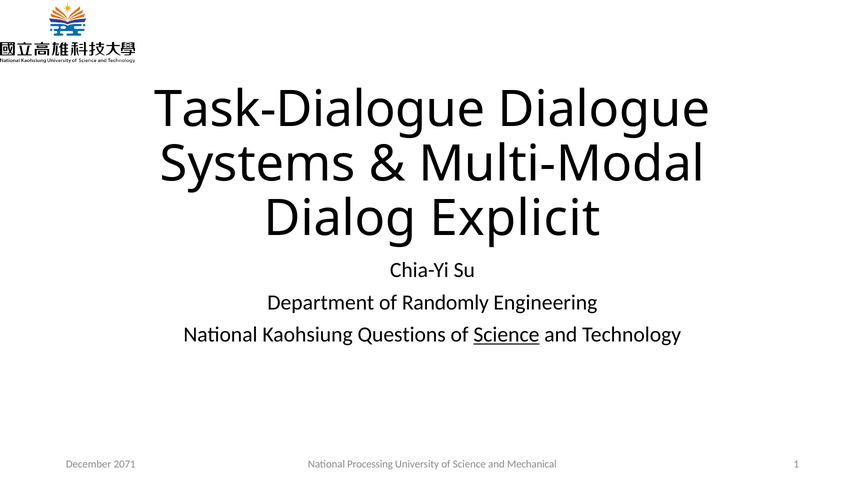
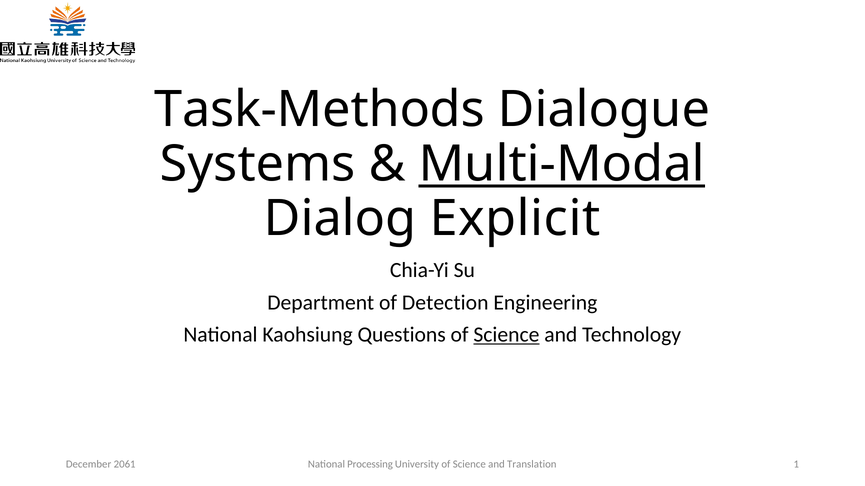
Task-Dialogue: Task-Dialogue -> Task-Methods
Multi-Modal underline: none -> present
Randomly: Randomly -> Detection
Mechanical: Mechanical -> Translation
2071: 2071 -> 2061
